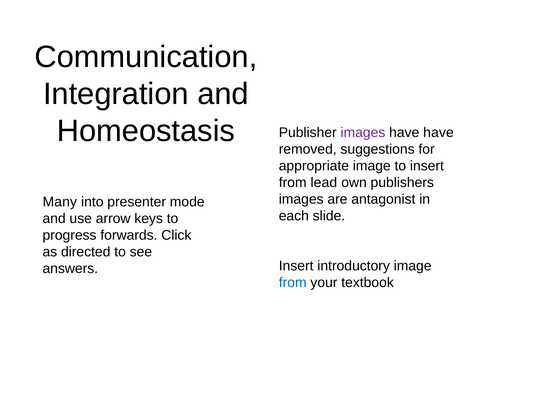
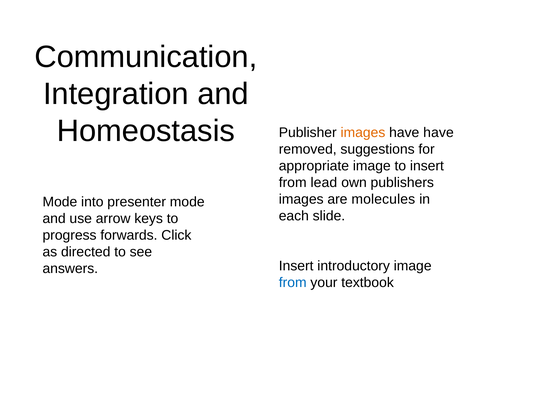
images at (363, 132) colour: purple -> orange
antagonist: antagonist -> molecules
Many at (60, 202): Many -> Mode
